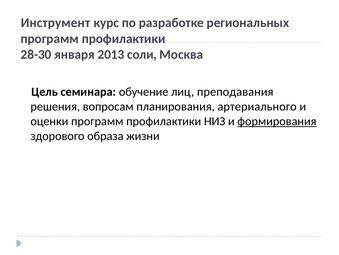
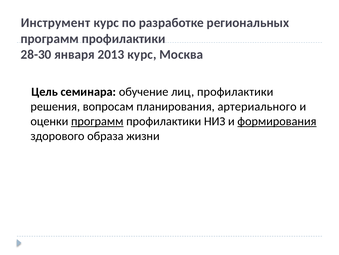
2013 соли: соли -> курс
лиц преподавания: преподавания -> профилактики
программ at (97, 121) underline: none -> present
